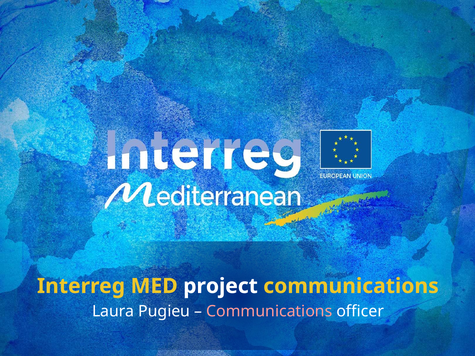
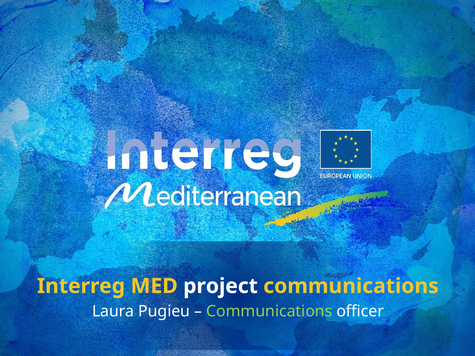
Communications at (269, 311) colour: pink -> light green
